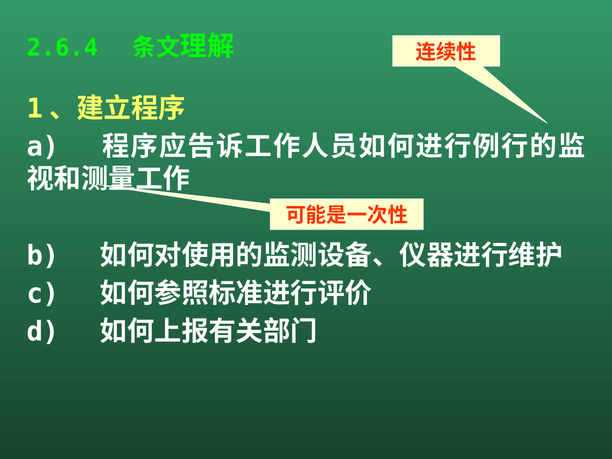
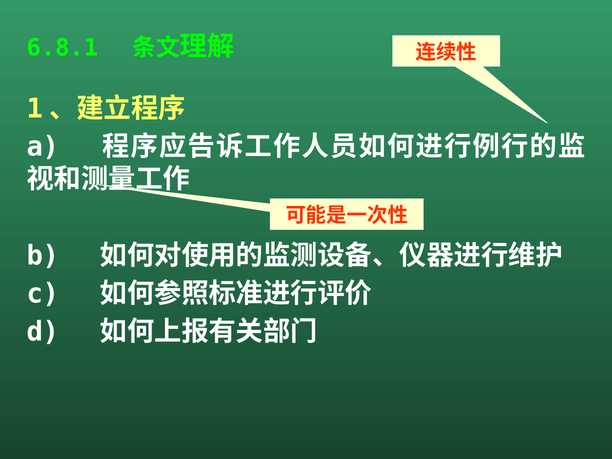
2.6.4: 2.6.4 -> 6.8.1
